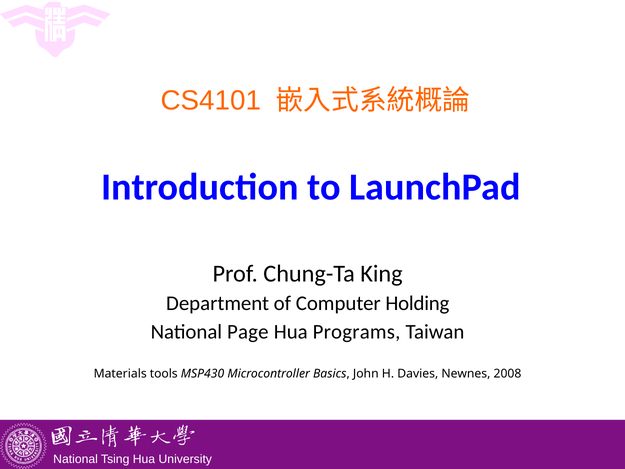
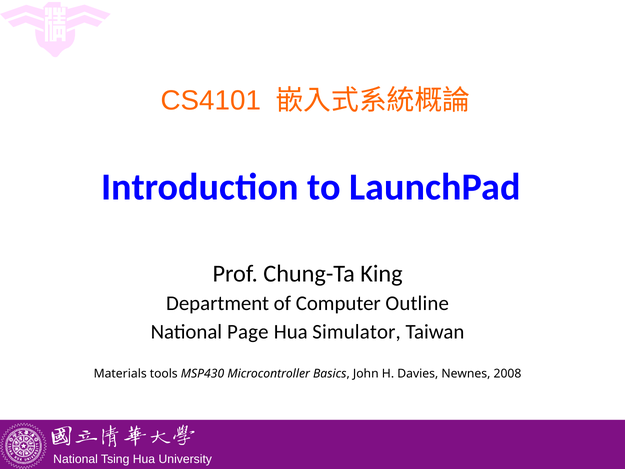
Holding: Holding -> Outline
Programs: Programs -> Simulator
